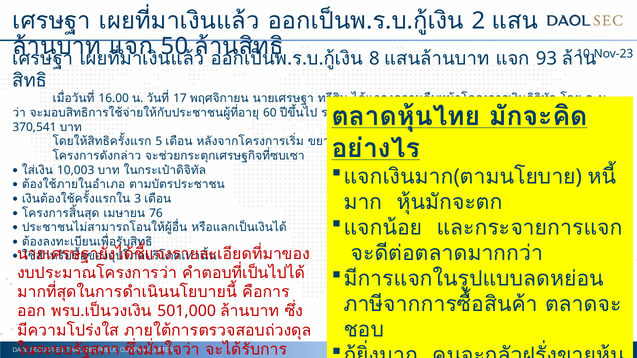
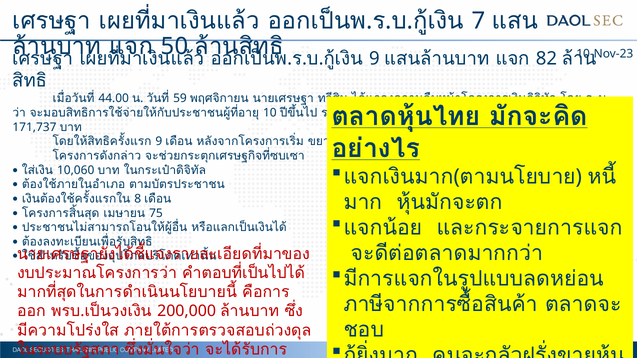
2: 2 -> 7
8 at (374, 58): 8 -> 9
93: 93 -> 82
16.00: 16.00 -> 44.00
17: 17 -> 59
60: 60 -> 10
370,541: 370,541 -> 171,737
5 at (159, 142): 5 -> 9
10,003: 10,003 -> 10,060
3: 3 -> 8
76: 76 -> 75
501,000: 501,000 -> 200,000
